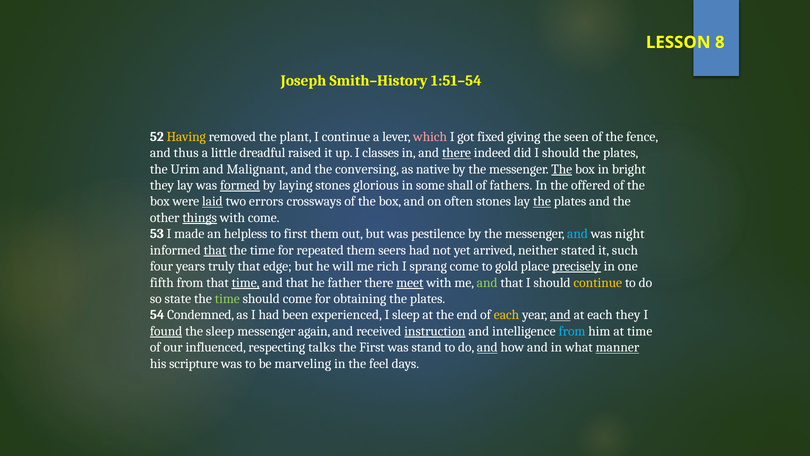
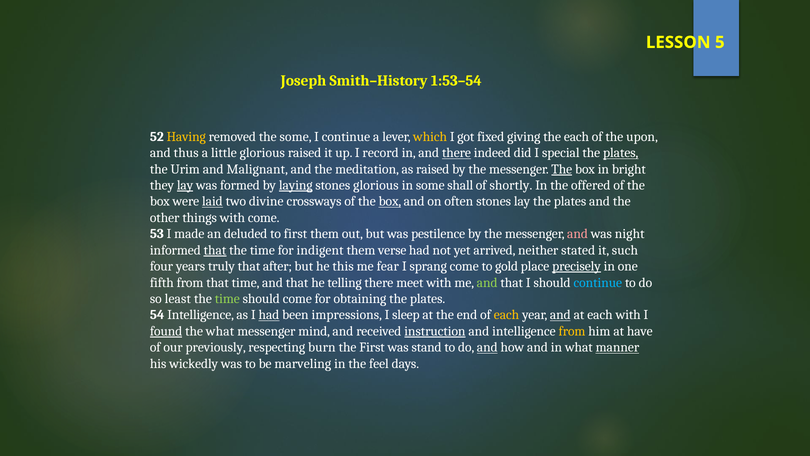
8: 8 -> 5
1:51–54: 1:51–54 -> 1:53–54
the plant: plant -> some
which colour: pink -> yellow
the seen: seen -> each
fence: fence -> upon
little dreadful: dreadful -> glorious
classes: classes -> record
did I should: should -> special
plates at (621, 153) underline: none -> present
conversing: conversing -> meditation
as native: native -> raised
lay at (185, 185) underline: none -> present
formed underline: present -> none
laying underline: none -> present
fathers: fathers -> shortly
errors: errors -> divine
box at (390, 201) underline: none -> present
the at (542, 201) underline: present -> none
things underline: present -> none
helpless: helpless -> deluded
and at (577, 234) colour: light blue -> pink
repeated: repeated -> indigent
seers: seers -> verse
edge: edge -> after
will: will -> this
rich: rich -> fear
time at (246, 282) underline: present -> none
father: father -> telling
meet underline: present -> none
continue at (598, 282) colour: yellow -> light blue
state: state -> least
54 Condemned: Condemned -> Intelligence
had at (269, 315) underline: none -> present
experienced: experienced -> impressions
each they: they -> with
the sleep: sleep -> what
again: again -> mind
from at (572, 331) colour: light blue -> yellow
at time: time -> have
influenced: influenced -> previously
talks: talks -> burn
scripture: scripture -> wickedly
